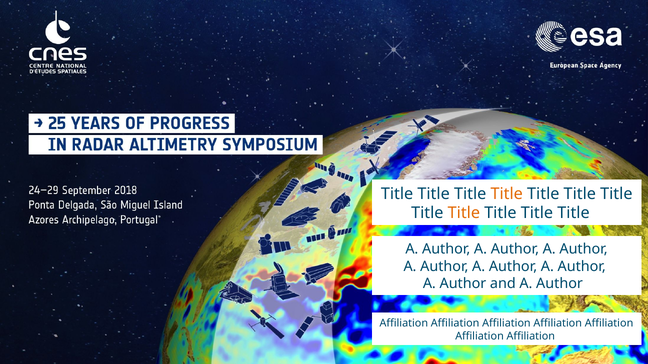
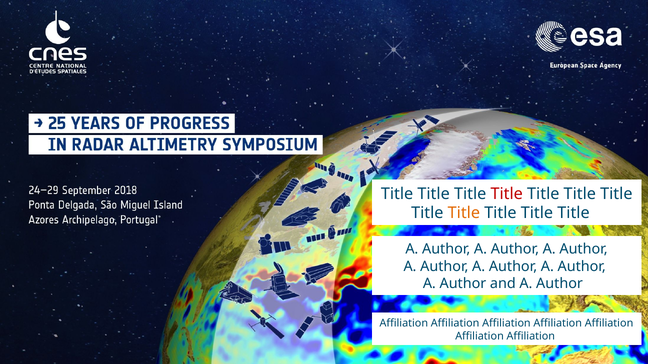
Title at (507, 194) colour: orange -> red
